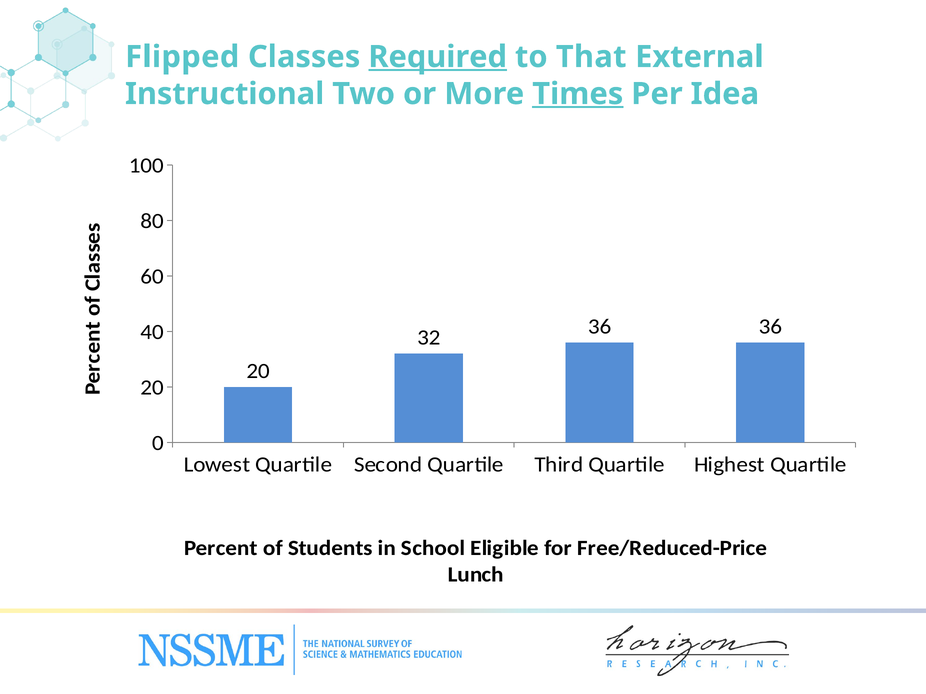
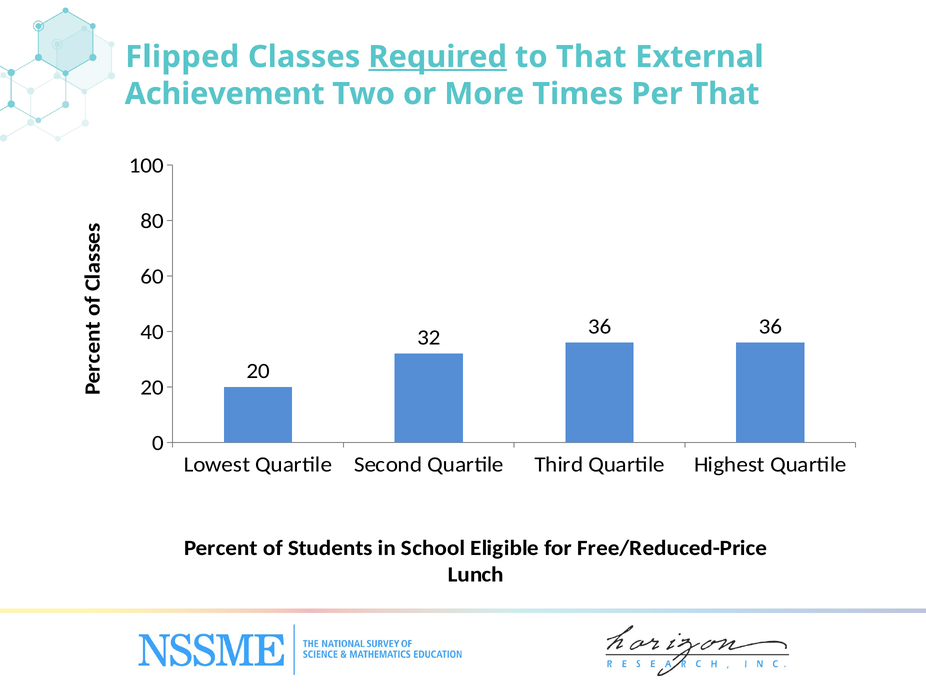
Instructional: Instructional -> Achievement
Times underline: present -> none
Per Idea: Idea -> That
